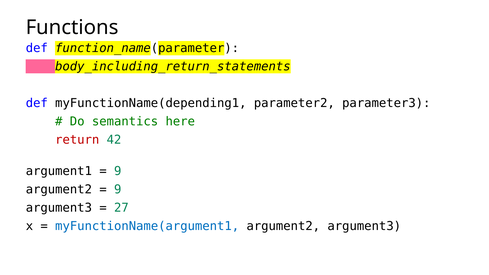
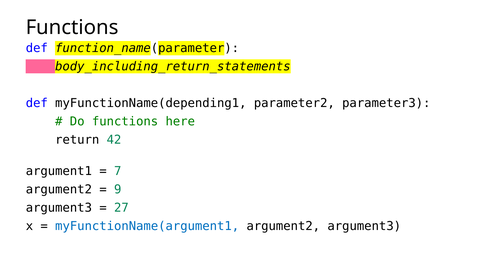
Do semantics: semantics -> functions
return colour: red -> black
9 at (118, 171): 9 -> 7
